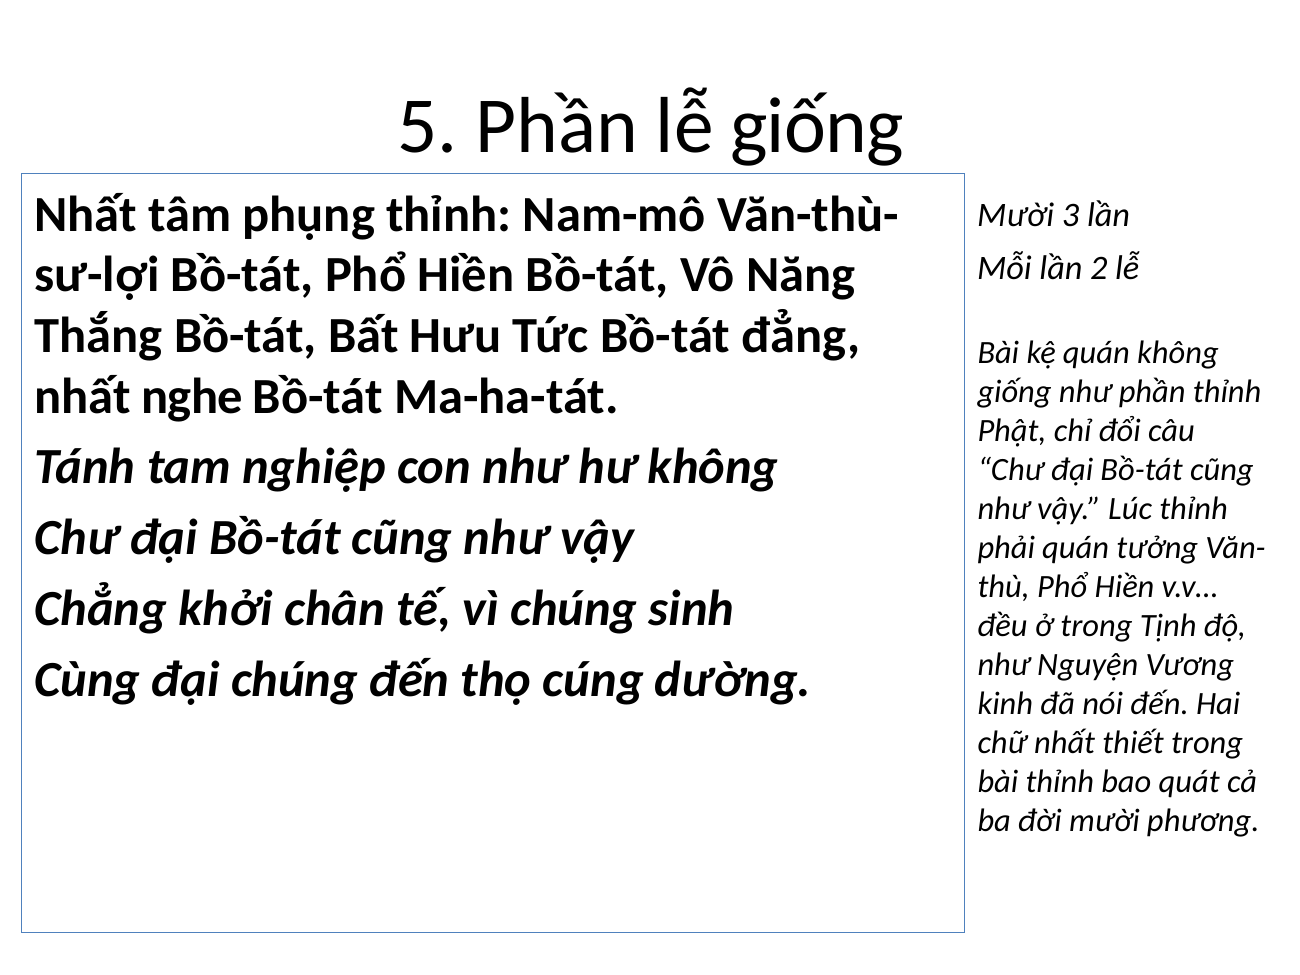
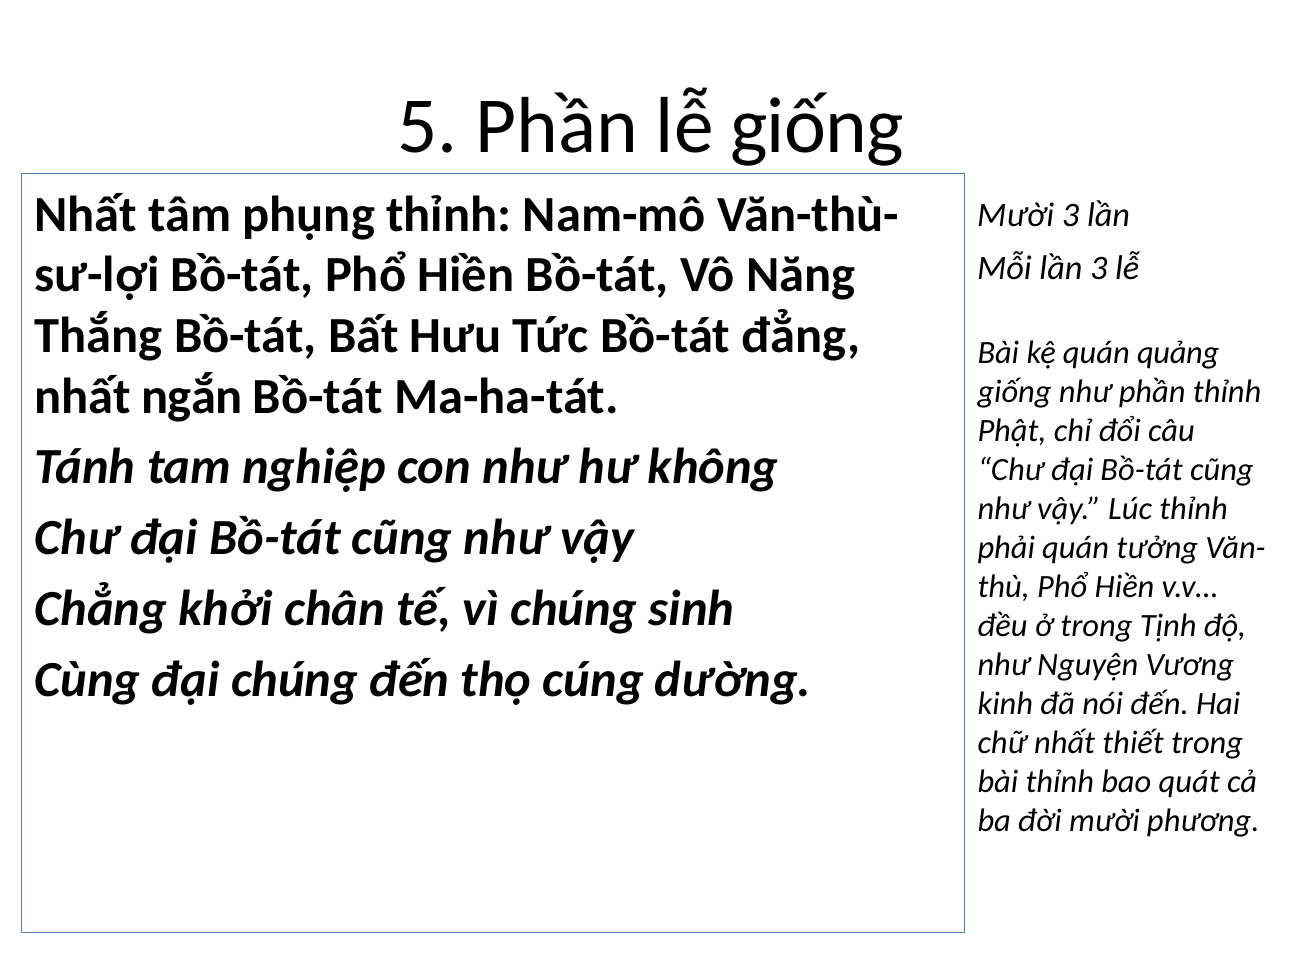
lần 2: 2 -> 3
quán không: không -> quảng
nghe: nghe -> ngắn
